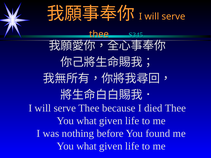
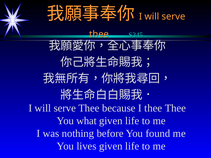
I died: died -> thee
what at (87, 146): what -> lives
